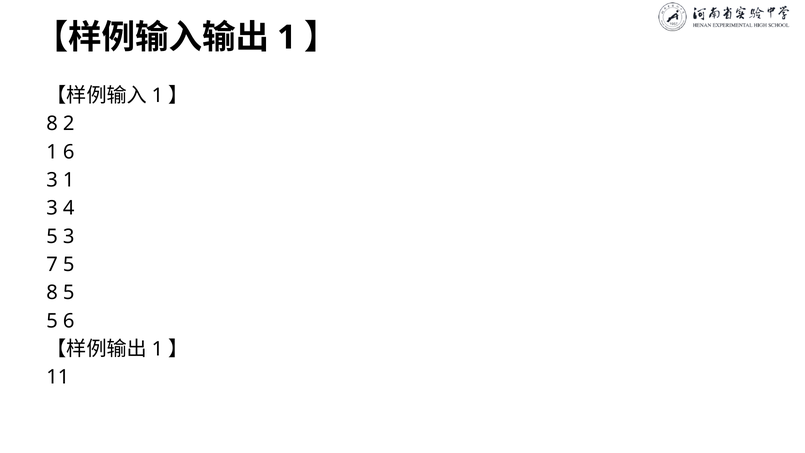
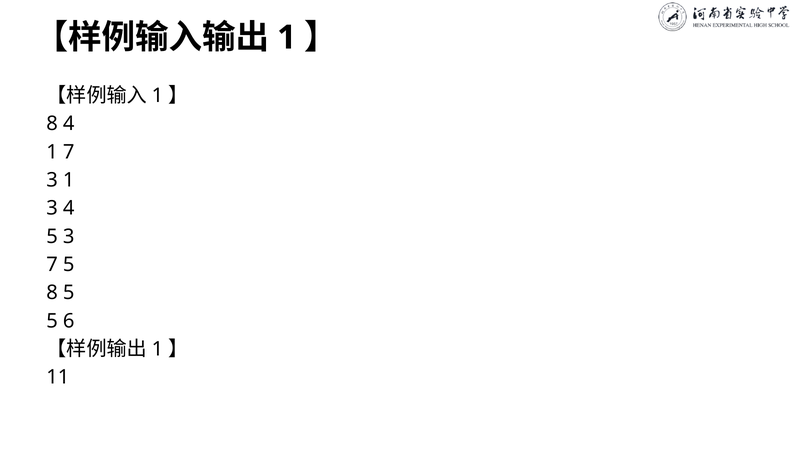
8 2: 2 -> 4
1 6: 6 -> 7
